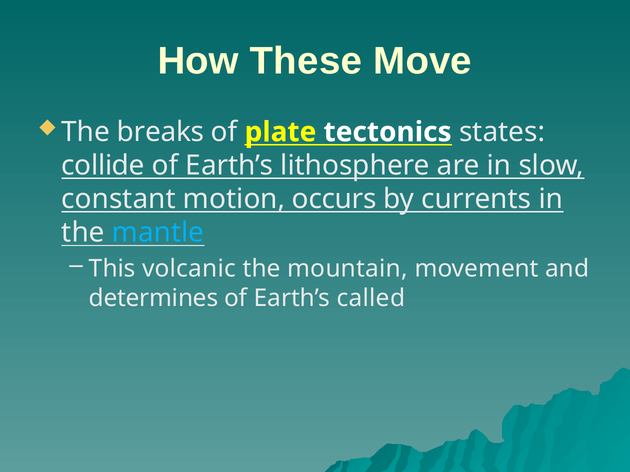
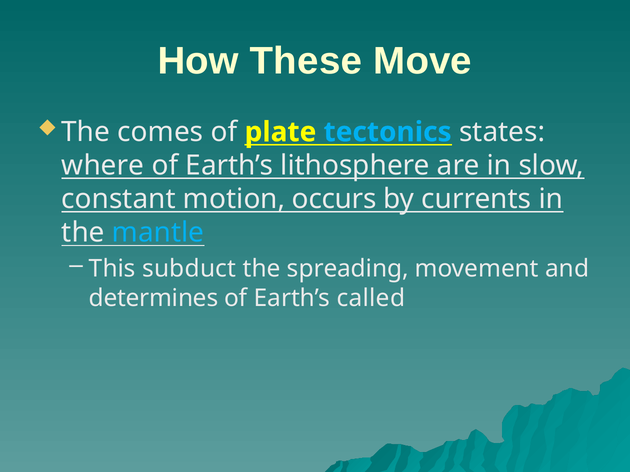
breaks: breaks -> comes
tectonics colour: white -> light blue
collide: collide -> where
volcanic: volcanic -> subduct
mountain: mountain -> spreading
